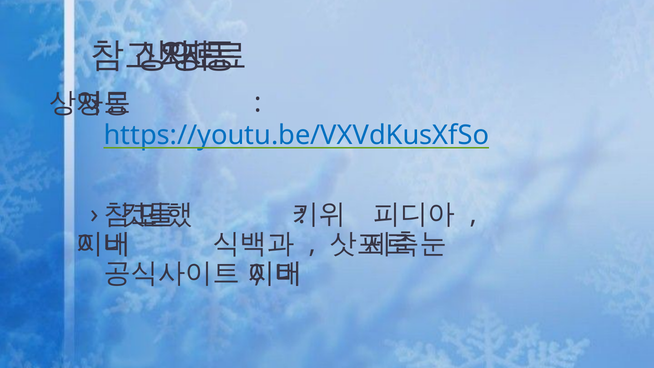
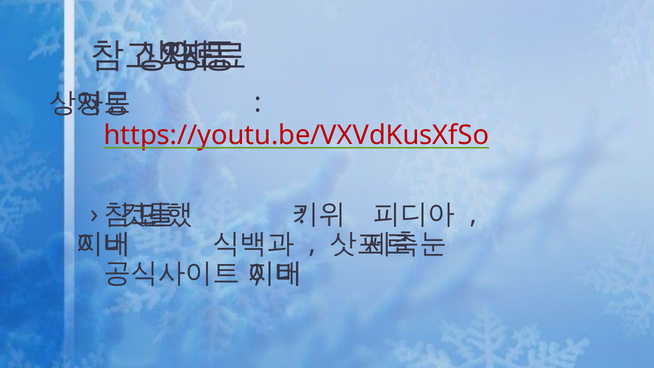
https://youtu.be/VXVdKusXfSo colour: blue -> red
